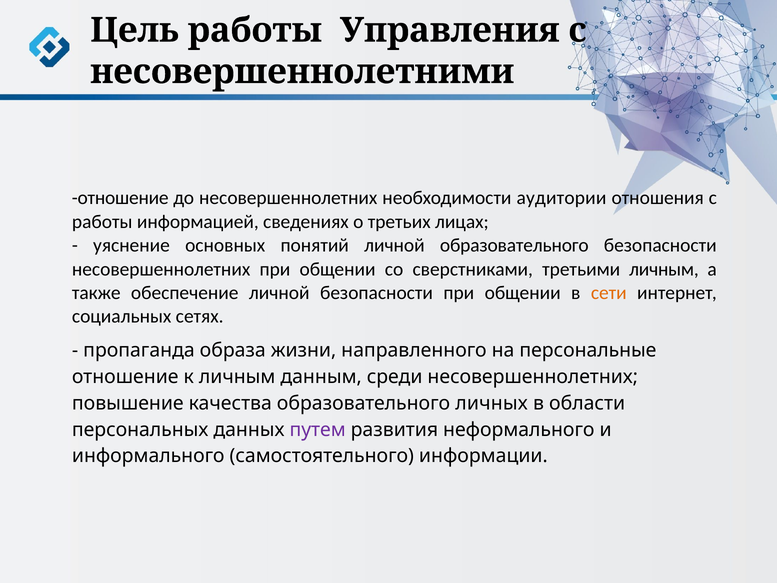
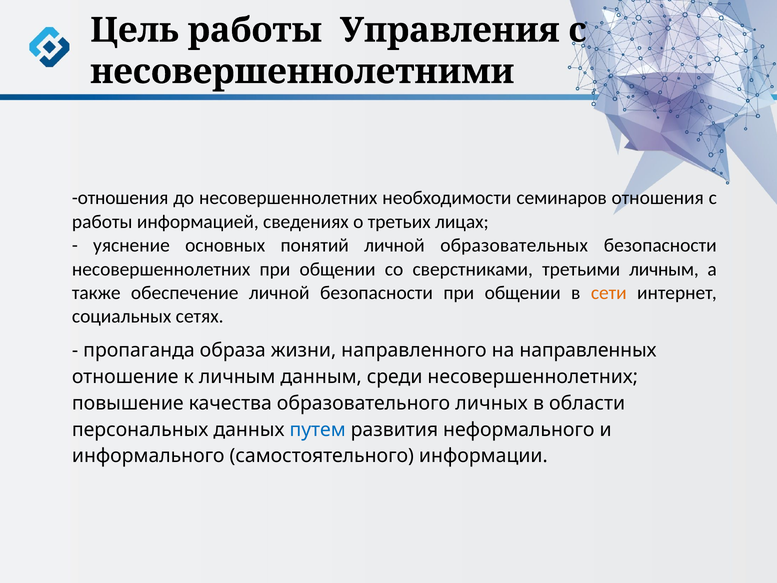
отношение at (120, 198): отношение -> отношения
аудитории: аудитории -> семинаров
личной образовательного: образовательного -> образовательных
персональные: персональные -> направленных
путем colour: purple -> blue
